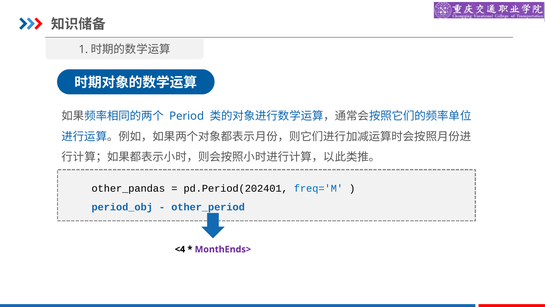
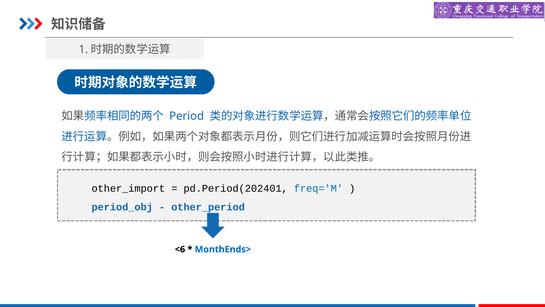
other_pandas: other_pandas -> other_import
<4: <4 -> <6
MonthEnds> colour: purple -> blue
